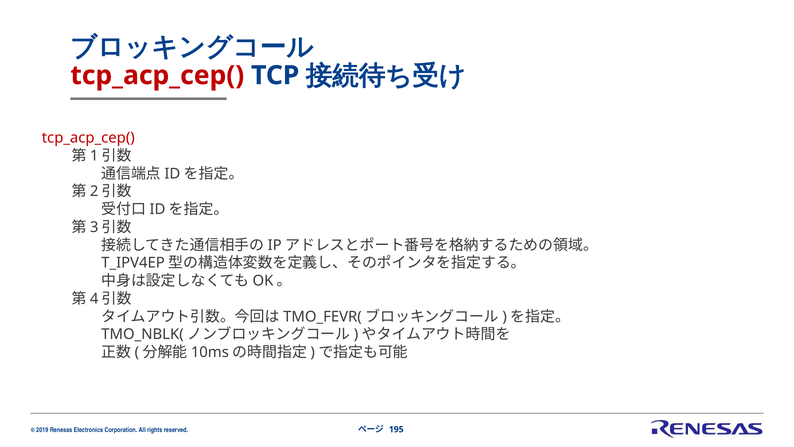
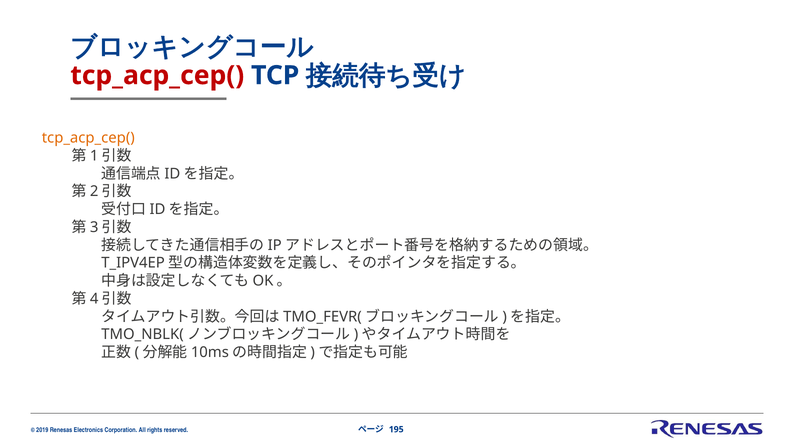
tcp_acp_cep( at (88, 138) colour: red -> orange
